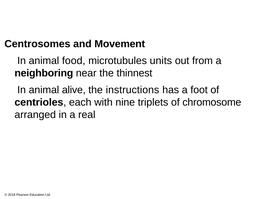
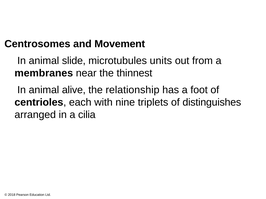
food: food -> slide
neighboring: neighboring -> membranes
instructions: instructions -> relationship
chromosome: chromosome -> distinguishes
real: real -> cilia
